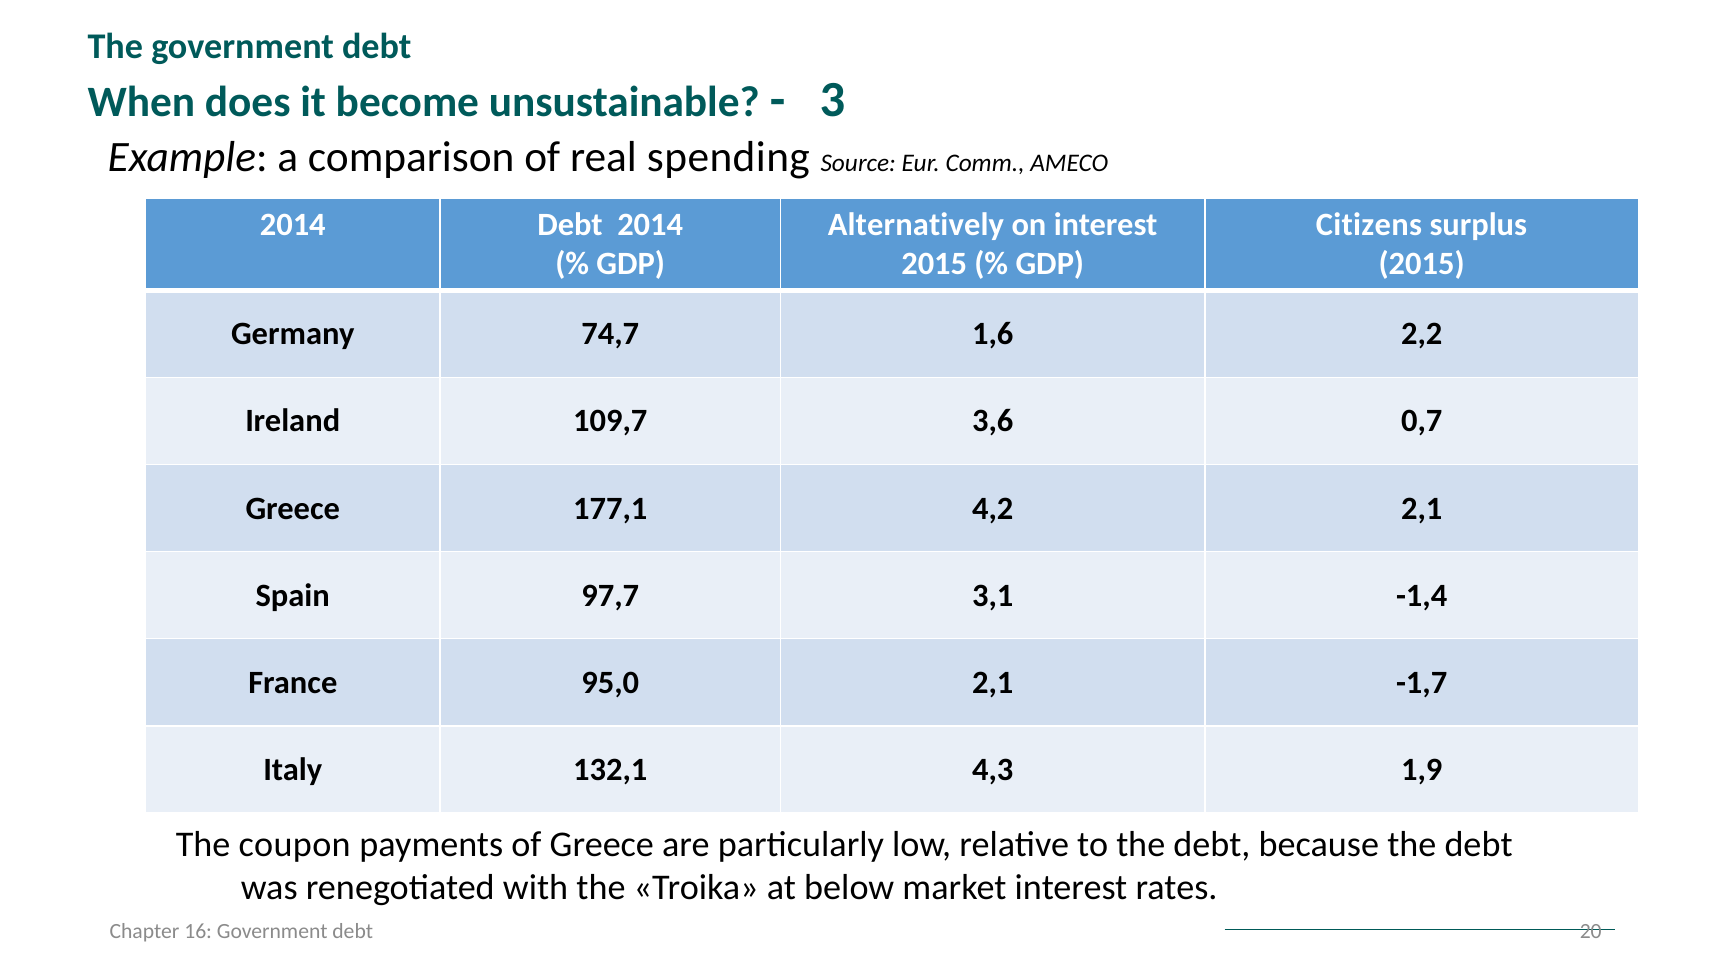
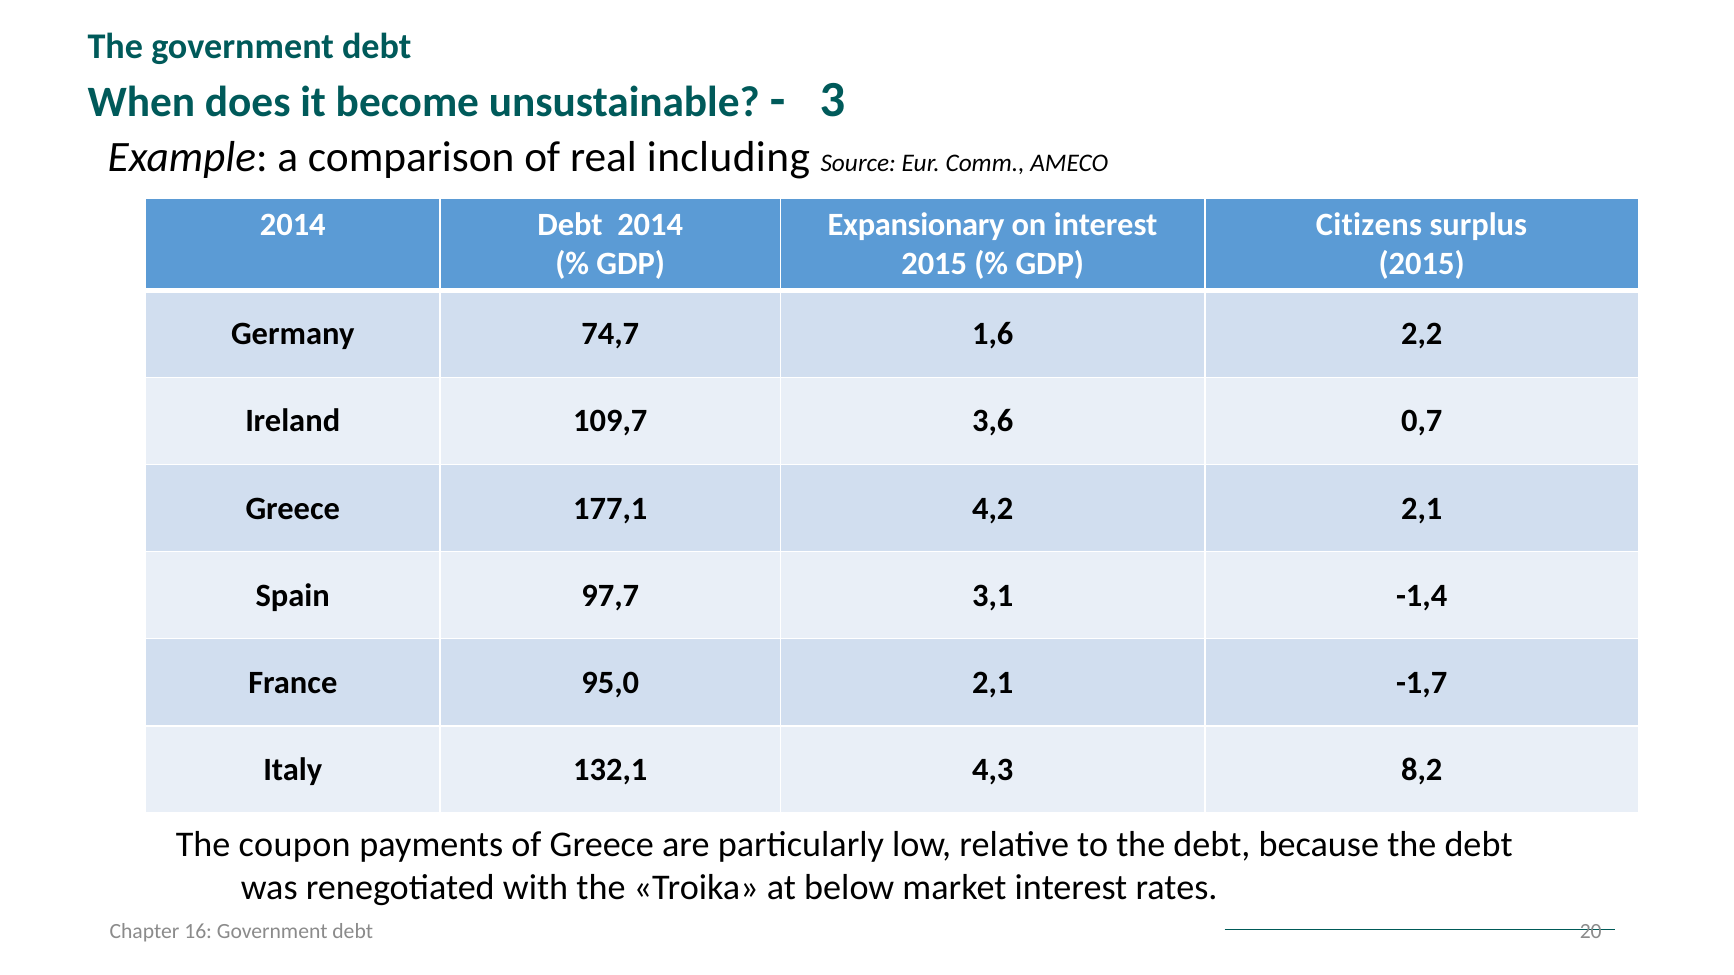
spending: spending -> including
Alternatively: Alternatively -> Expansionary
1,9: 1,9 -> 8,2
